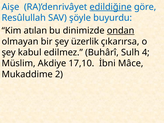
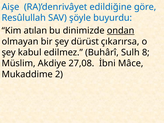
edildiğine underline: present -> none
üzerlik: üzerlik -> dürüst
4: 4 -> 8
17,10: 17,10 -> 27,08
